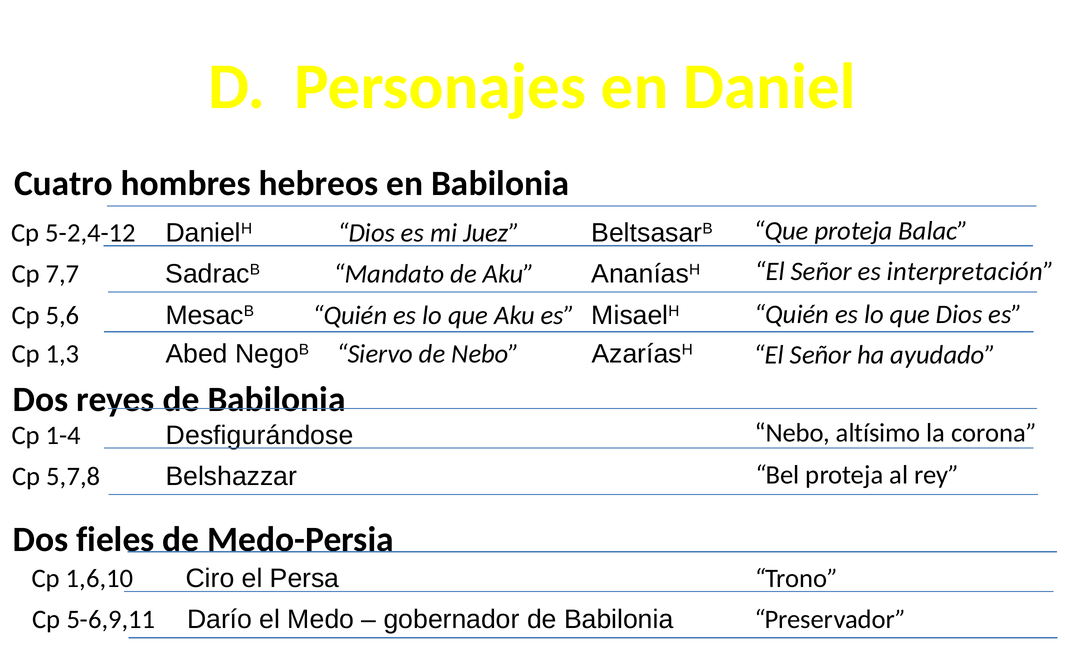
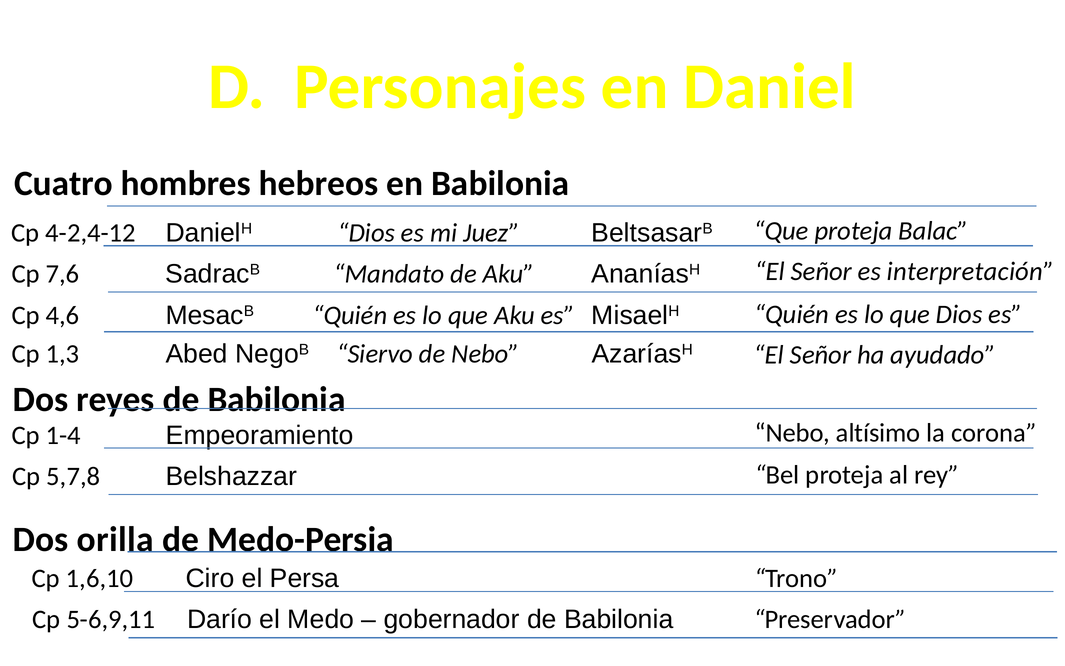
5-2,4-12: 5-2,4-12 -> 4-2,4-12
7,7: 7,7 -> 7,6
5,6: 5,6 -> 4,6
Desfigurándose: Desfigurándose -> Empeoramiento
fieles: fieles -> orilla
